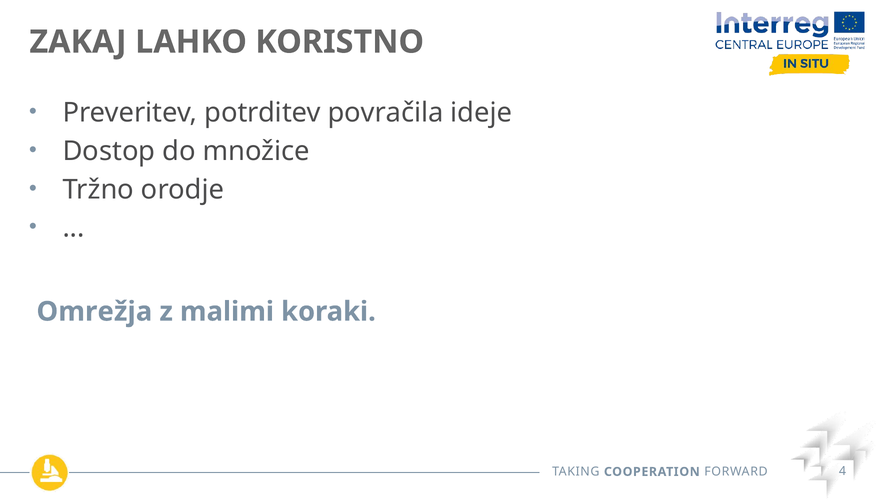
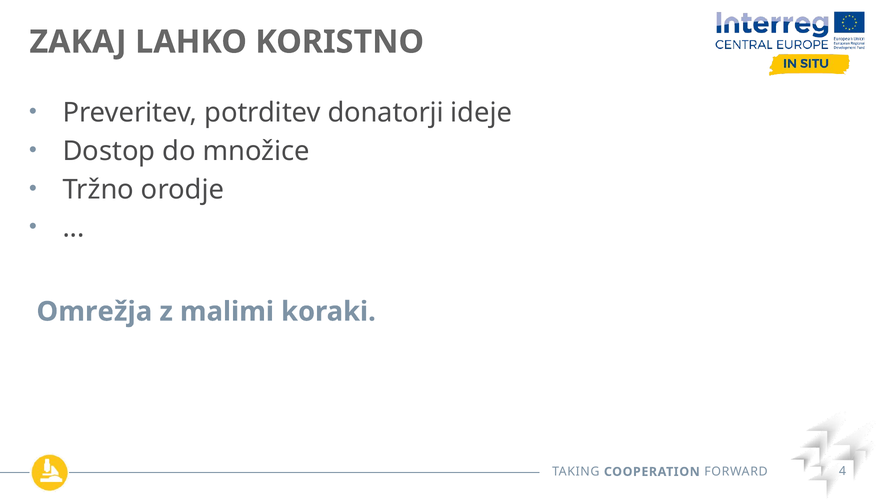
povračila: povračila -> donatorji
